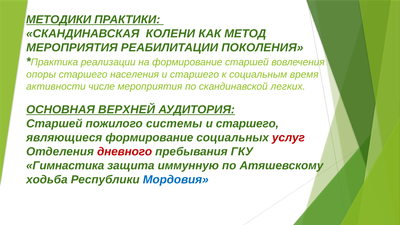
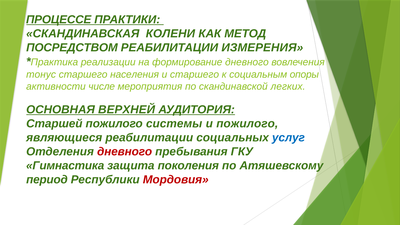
МЕТОДИКИ: МЕТОДИКИ -> ПРОЦЕССЕ
МЕРОПРИЯТИЯ at (72, 48): МЕРОПРИЯТИЯ -> ПОСРЕДСТВОМ
ПОКОЛЕНИЯ: ПОКОЛЕНИЯ -> ИЗМЕРЕНИЯ
формирование старшей: старшей -> дневного
опоры: опоры -> тонус
время: время -> опоры
старшего at (247, 124): старшего -> пожилого
являющиеся формирование: формирование -> реабилитации
услуг colour: red -> blue
иммунную: иммунную -> поколения
ходьба: ходьба -> период
Мордовия colour: blue -> red
